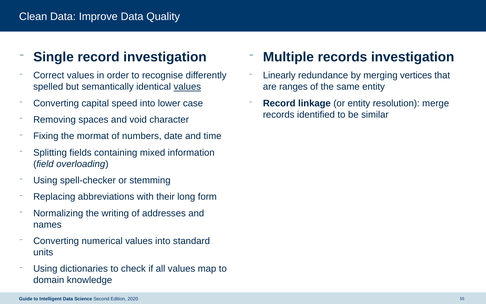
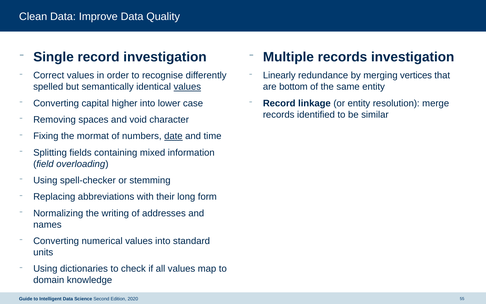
ranges: ranges -> bottom
speed: speed -> higher
date underline: none -> present
